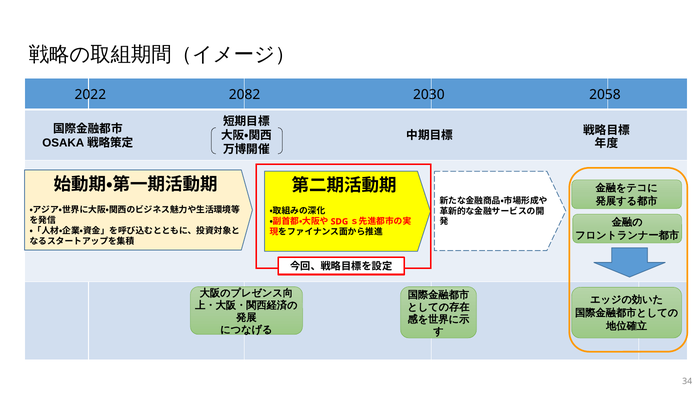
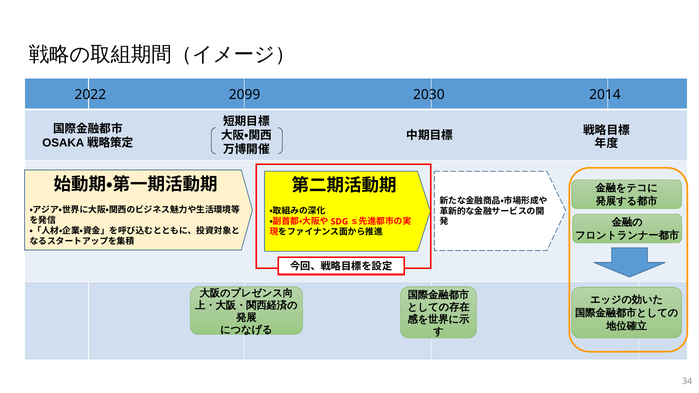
2082: 2082 -> 2099
2058: 2058 -> 2014
